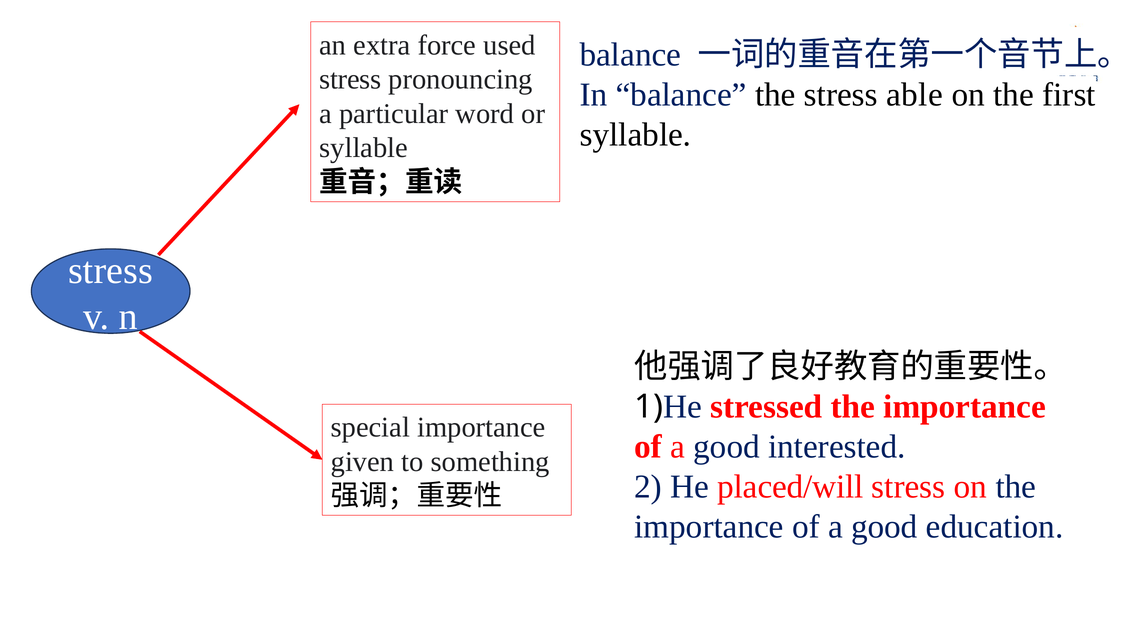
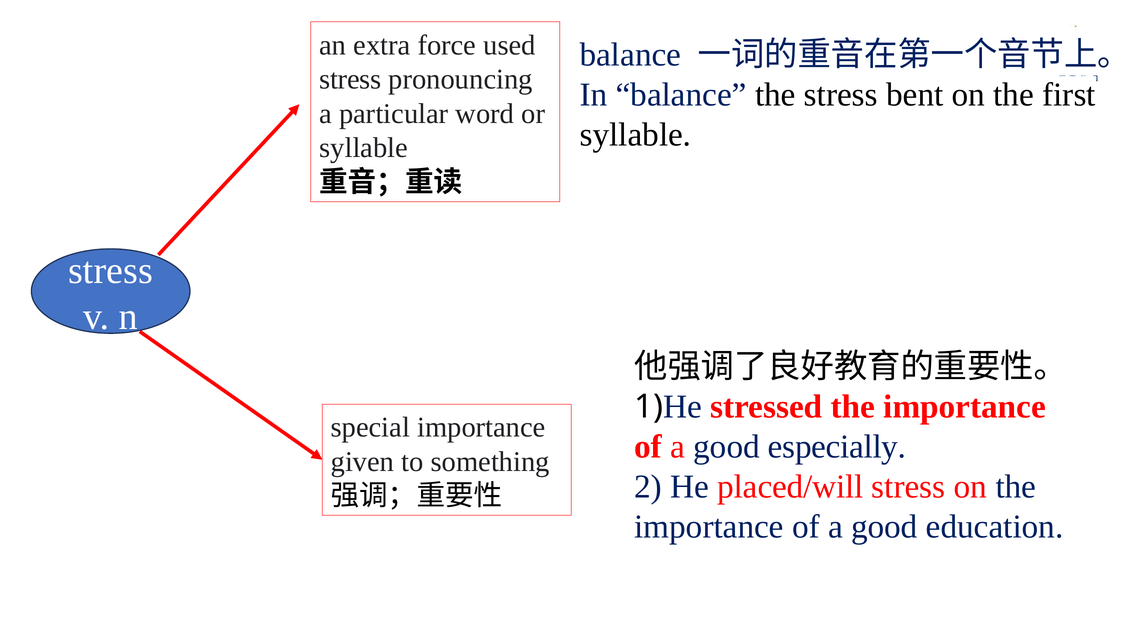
able: able -> bent
interested: interested -> especially
